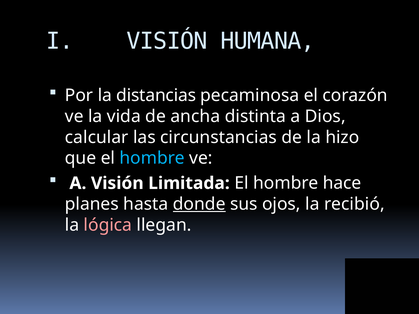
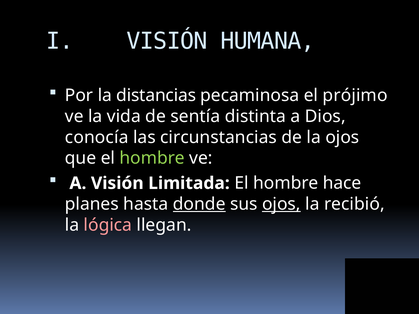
corazón: corazón -> prójimo
ancha: ancha -> sentía
calcular: calcular -> conocía
la hizo: hizo -> ojos
hombre at (152, 158) colour: light blue -> light green
ojos at (281, 204) underline: none -> present
